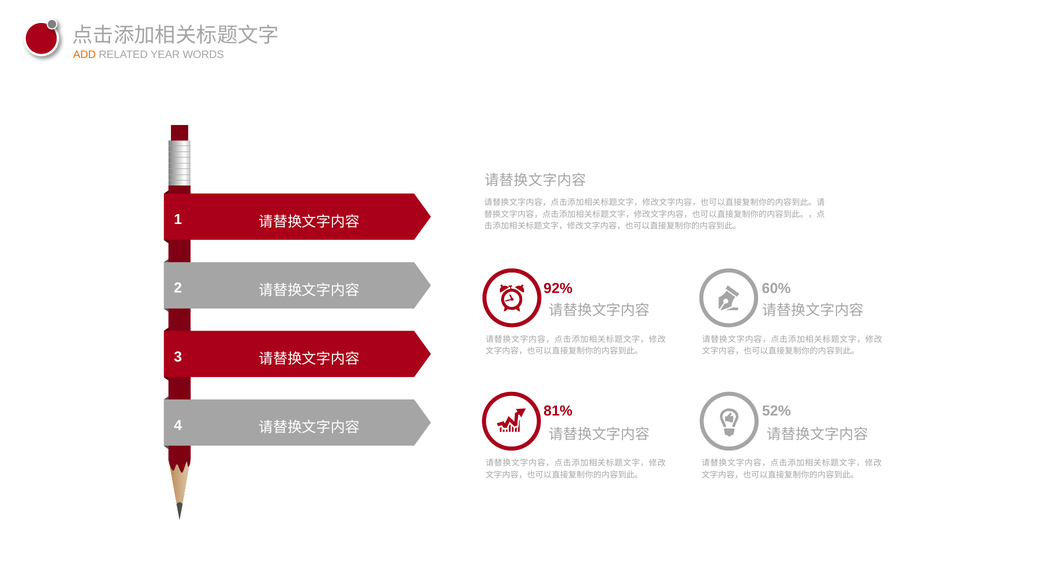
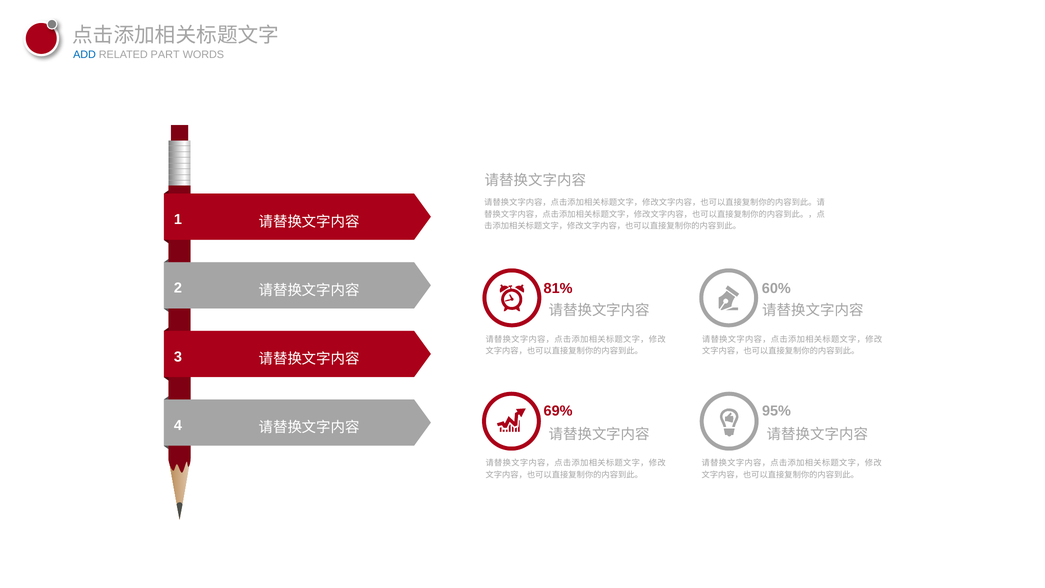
ADD colour: orange -> blue
YEAR: YEAR -> PART
92%: 92% -> 81%
81%: 81% -> 69%
52%: 52% -> 95%
